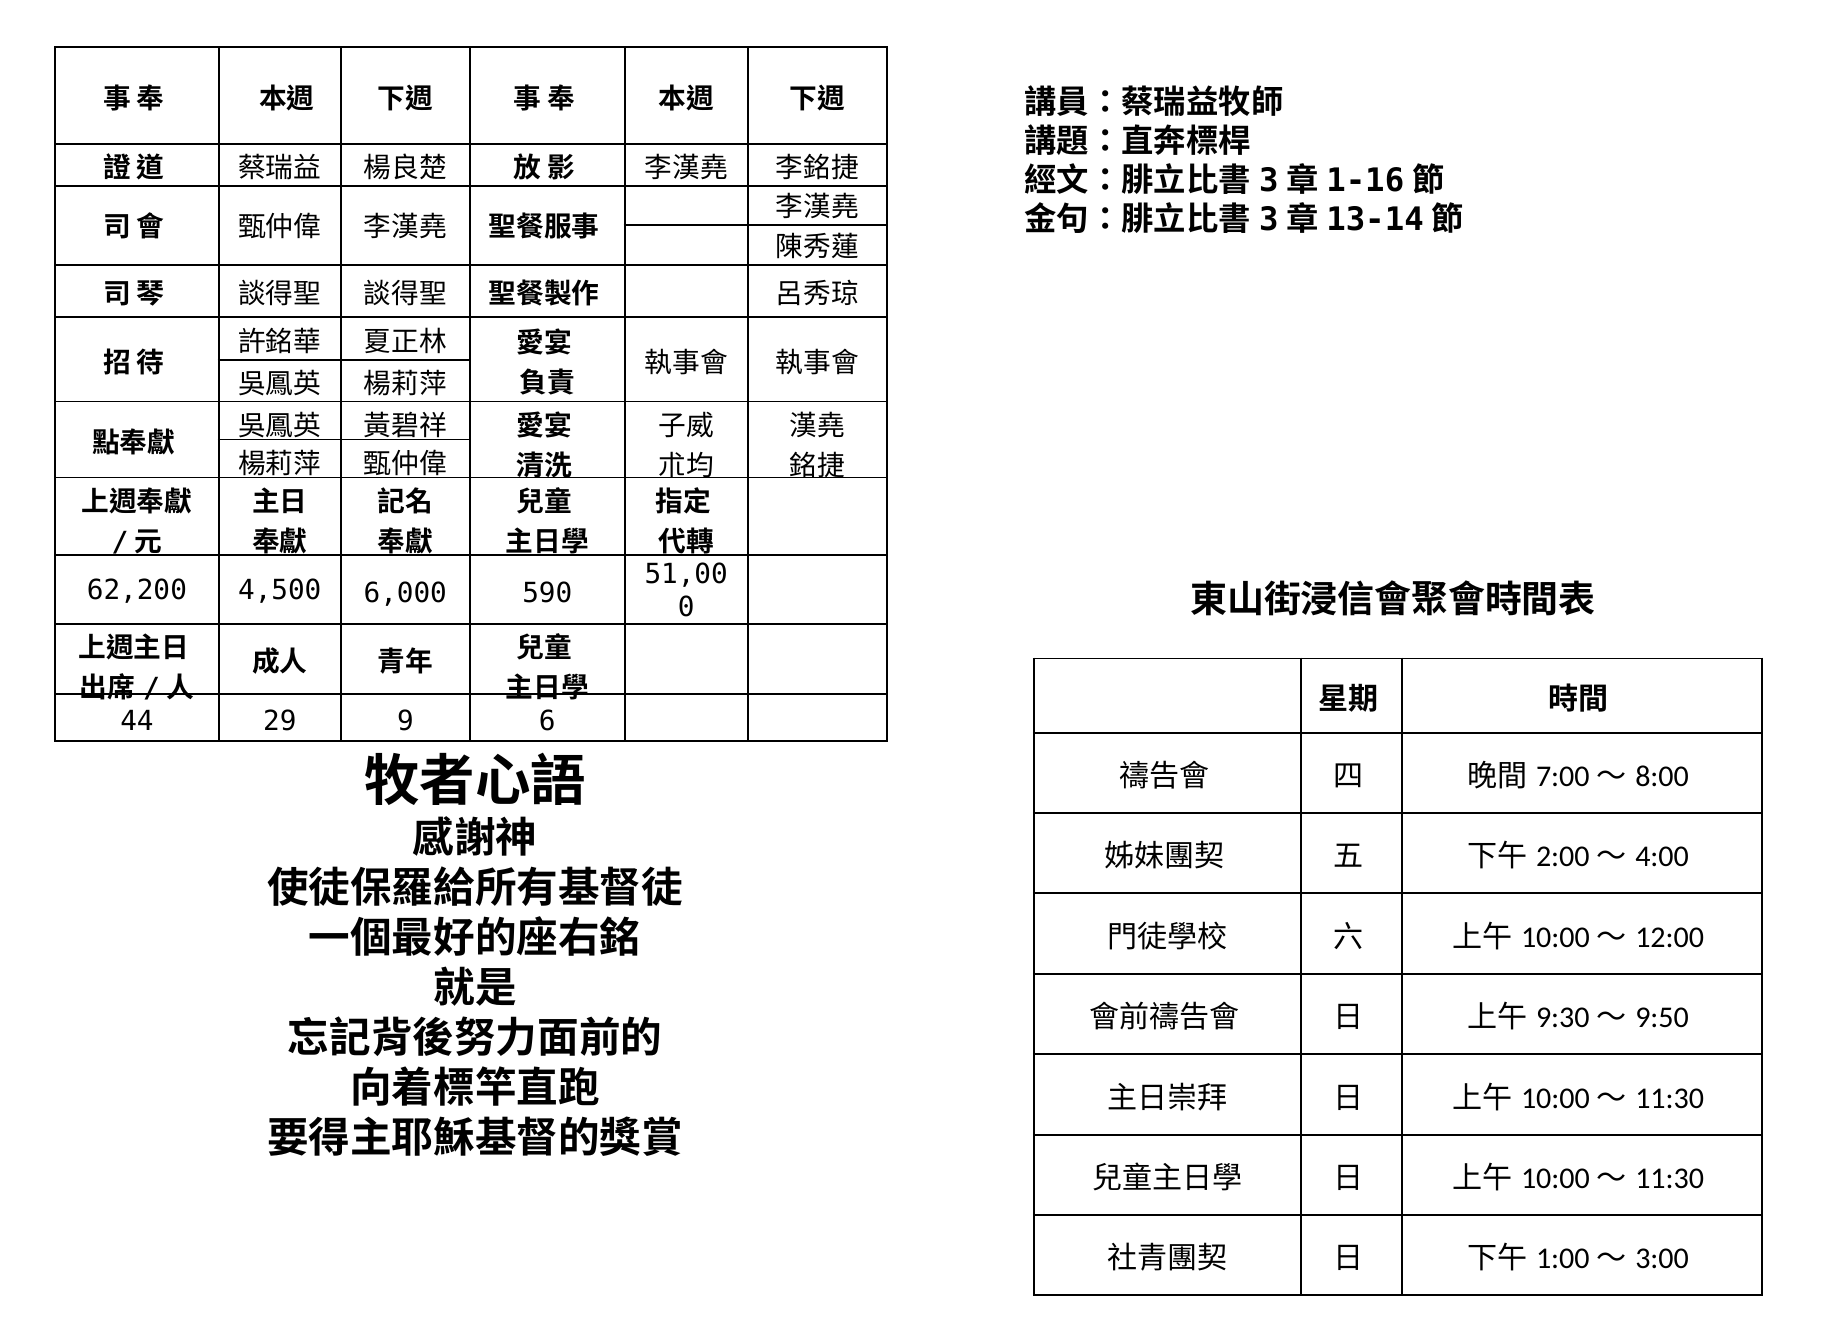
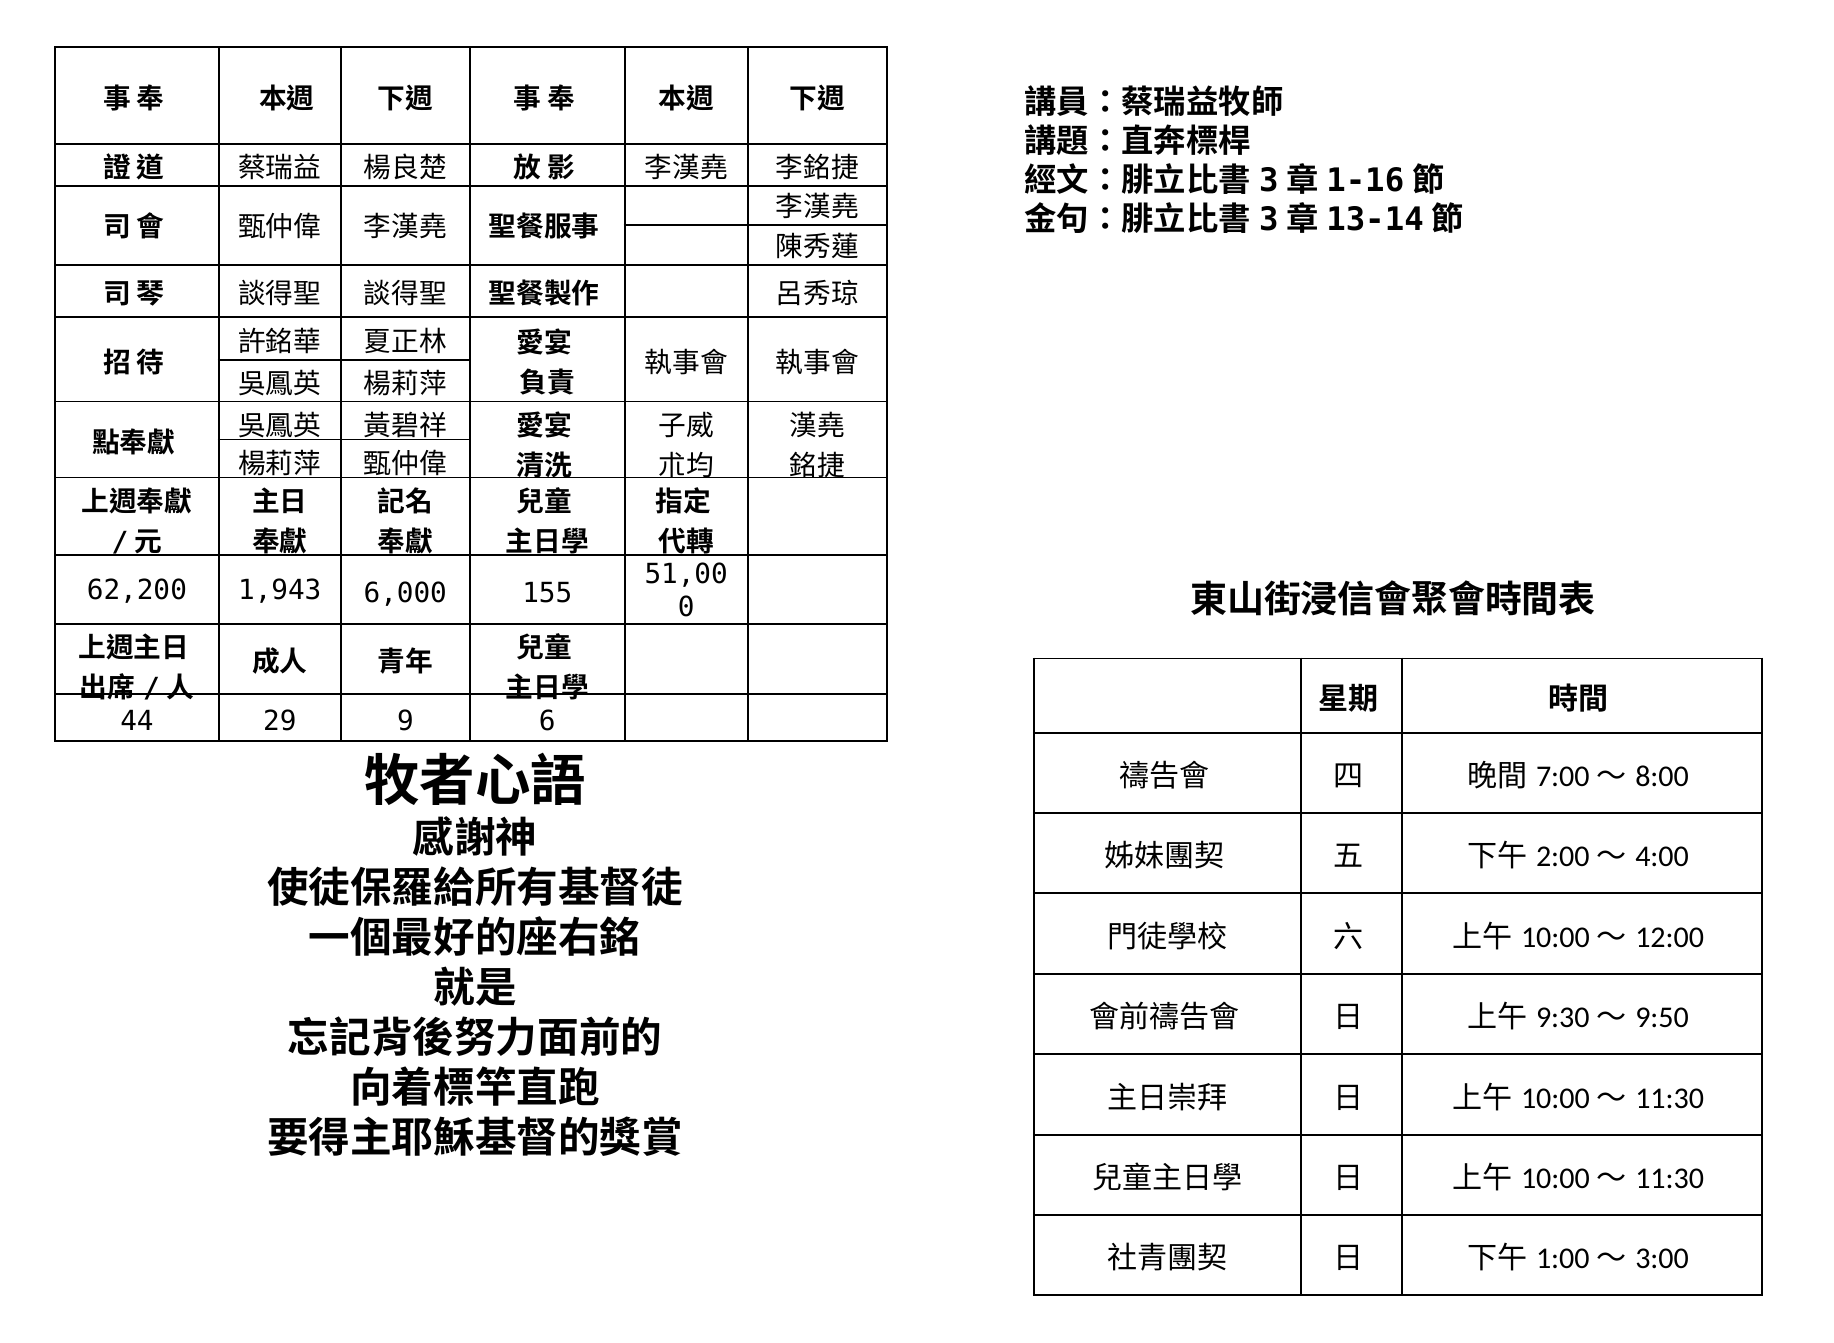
4,500: 4,500 -> 1,943
590: 590 -> 155
